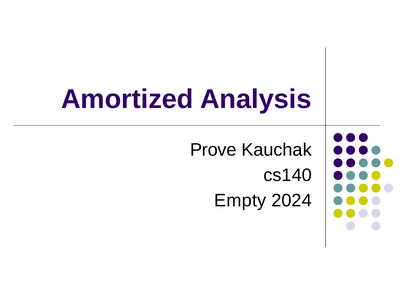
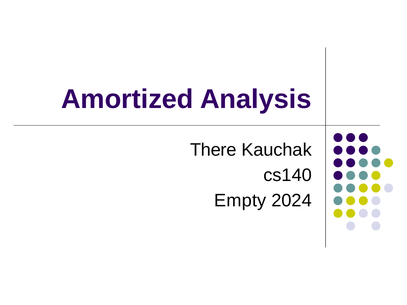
Prove: Prove -> There
